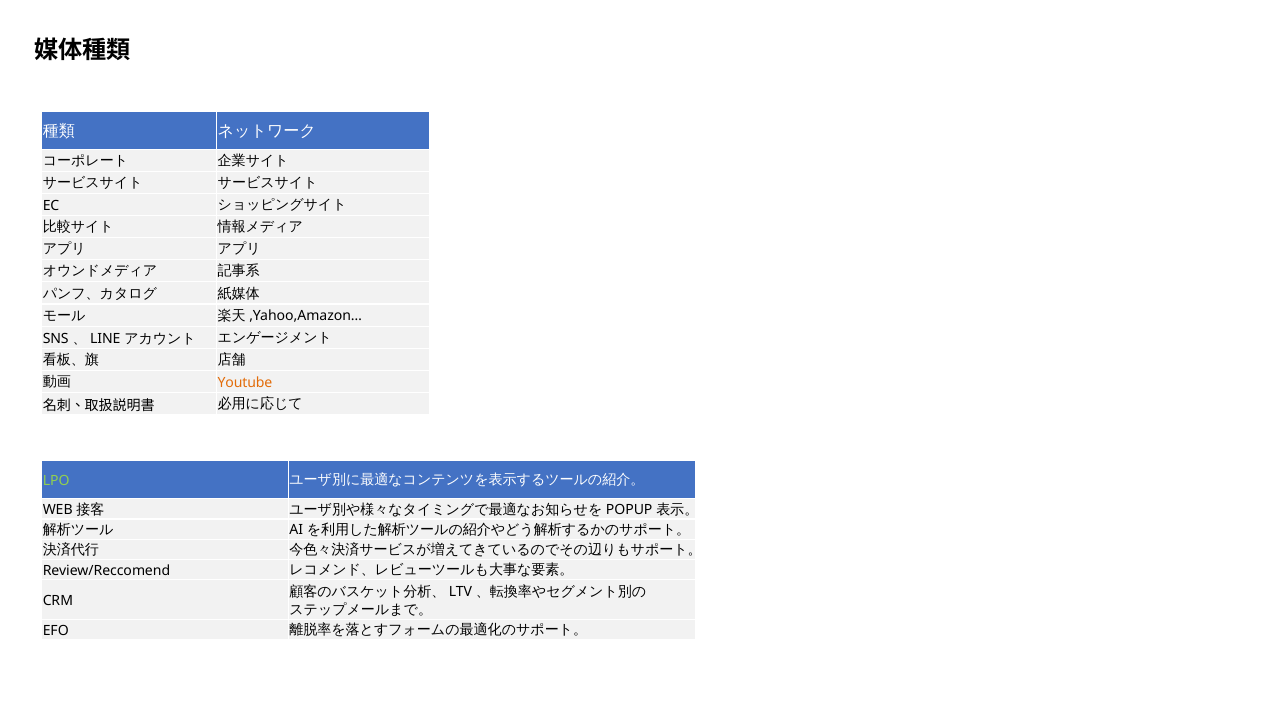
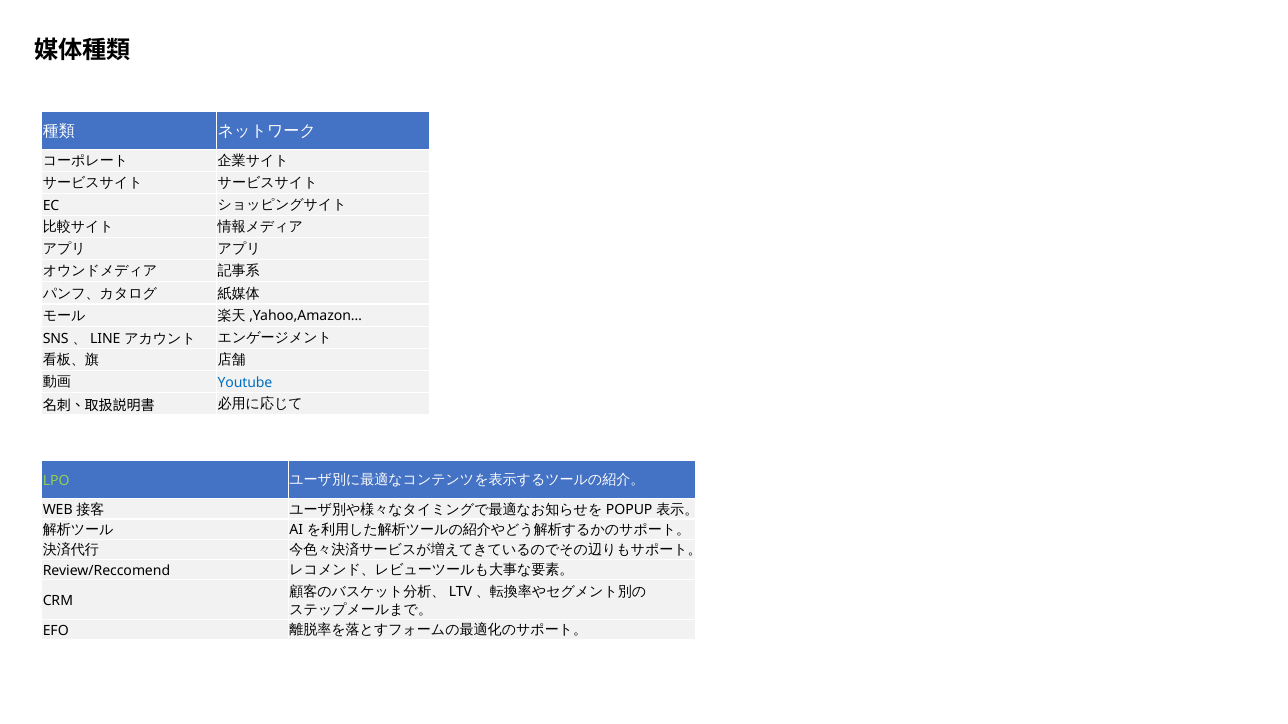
Youtube colour: orange -> blue
